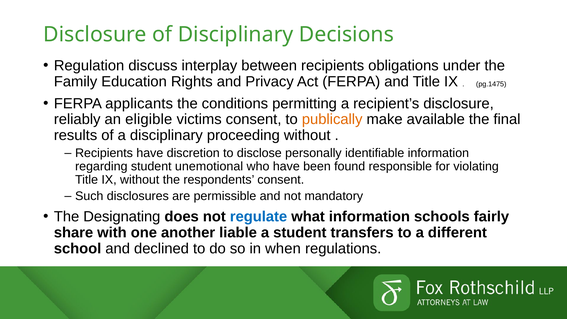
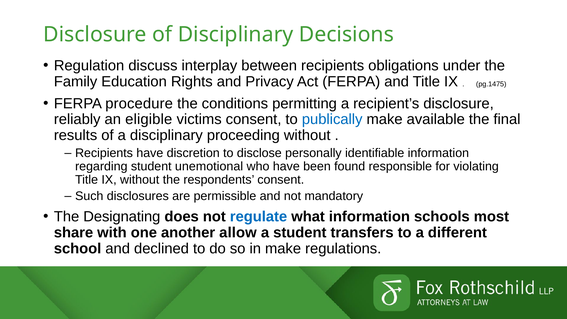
applicants: applicants -> procedure
publically colour: orange -> blue
fairly: fairly -> most
liable: liable -> allow
in when: when -> make
